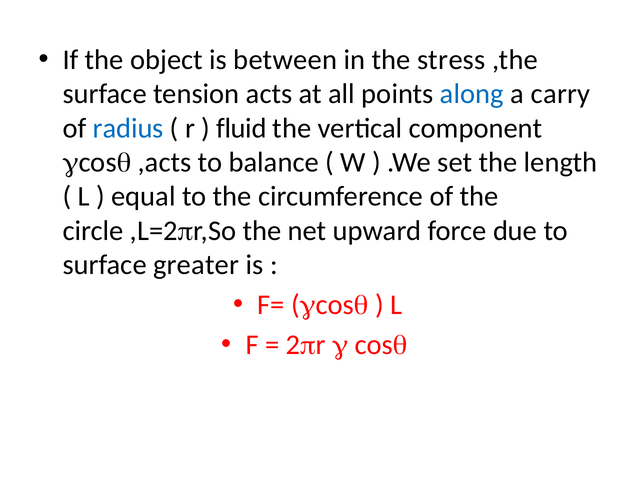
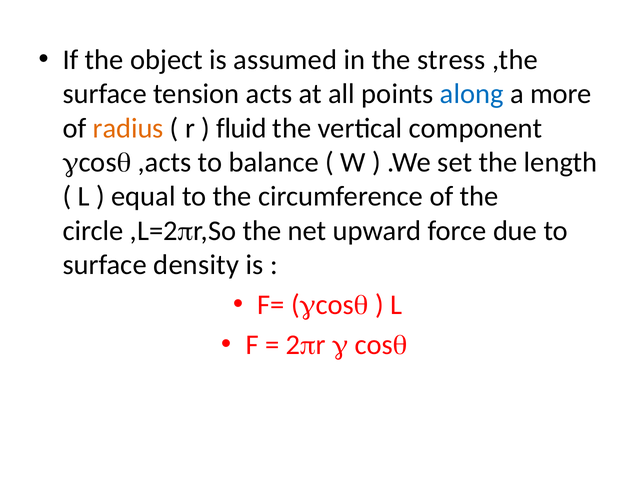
between: between -> assumed
carry: carry -> more
radius colour: blue -> orange
greater: greater -> density
